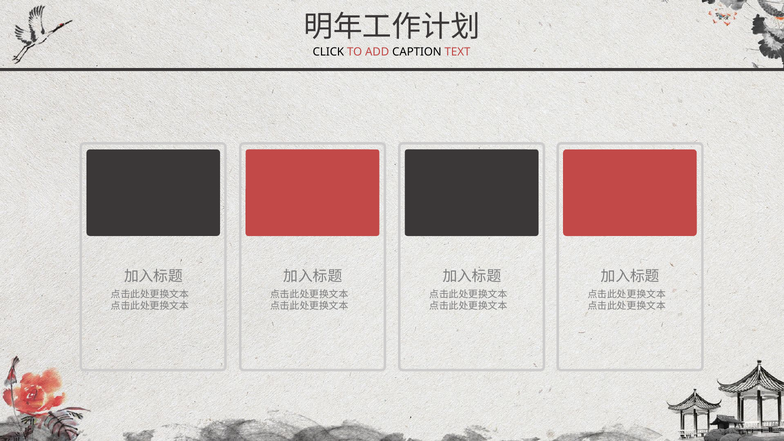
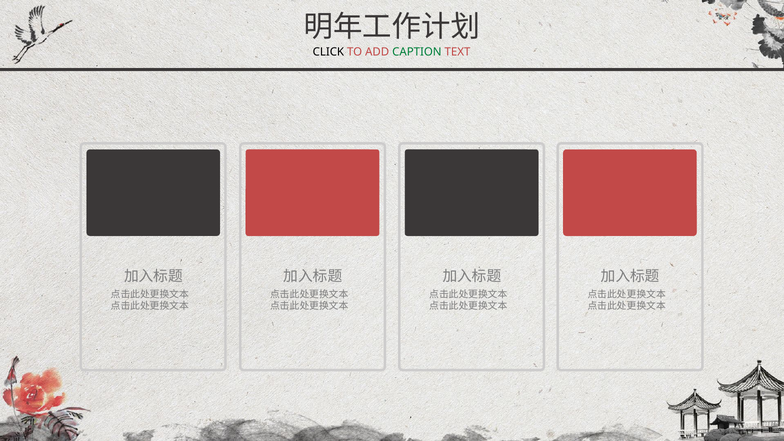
CAPTION colour: black -> green
